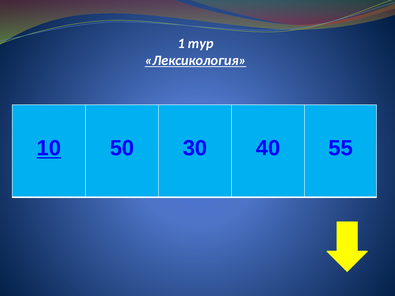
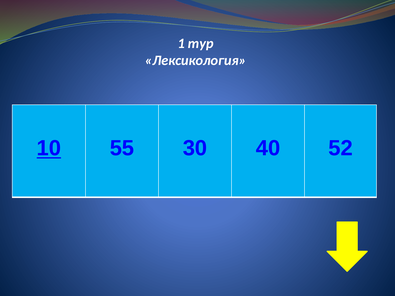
Лексикология underline: present -> none
50: 50 -> 55
55: 55 -> 52
